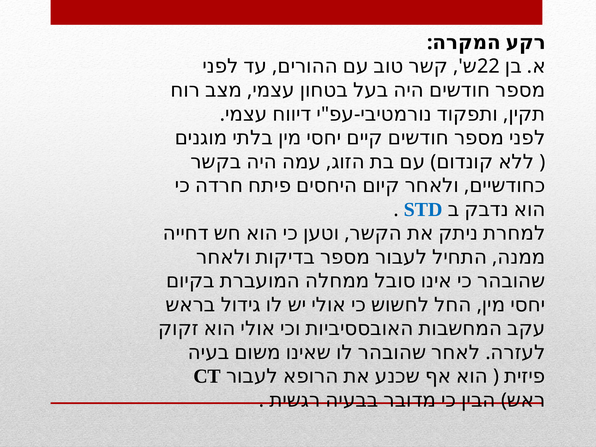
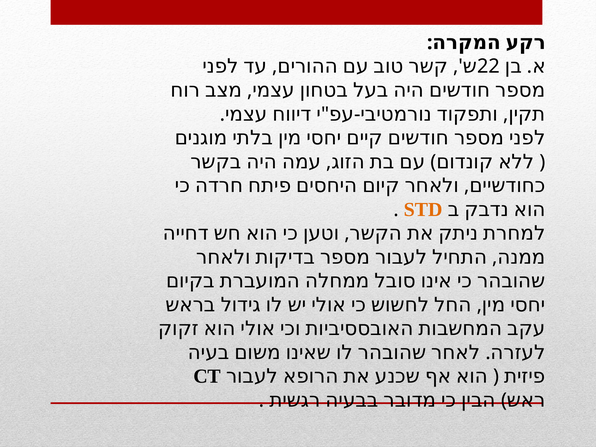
STD colour: blue -> orange
